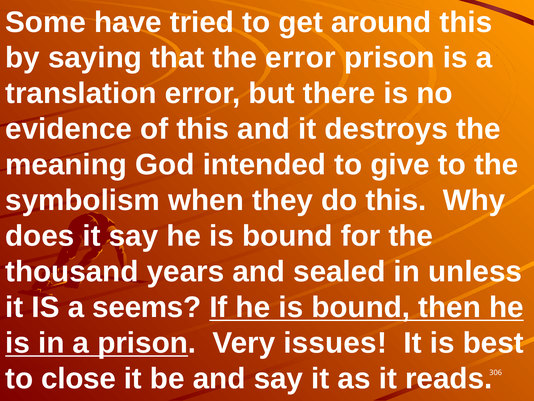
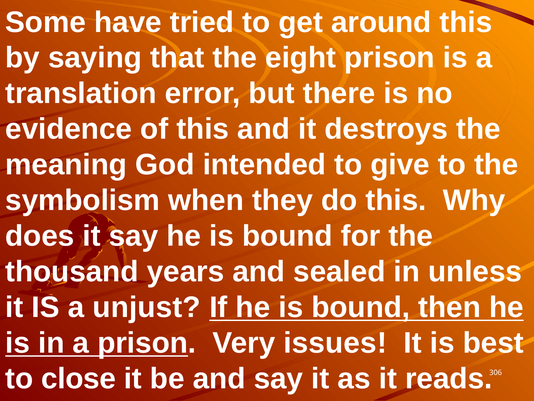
the error: error -> eight
seems: seems -> unjust
